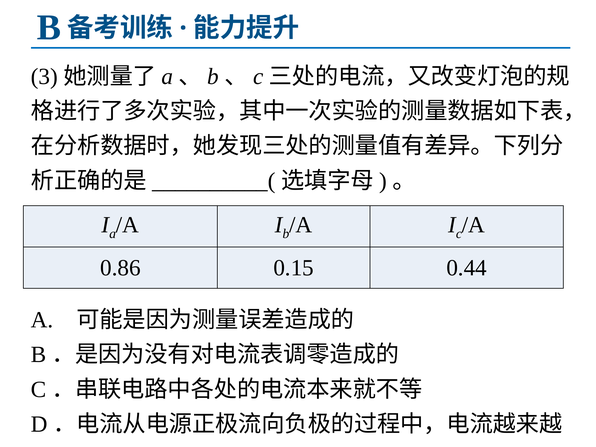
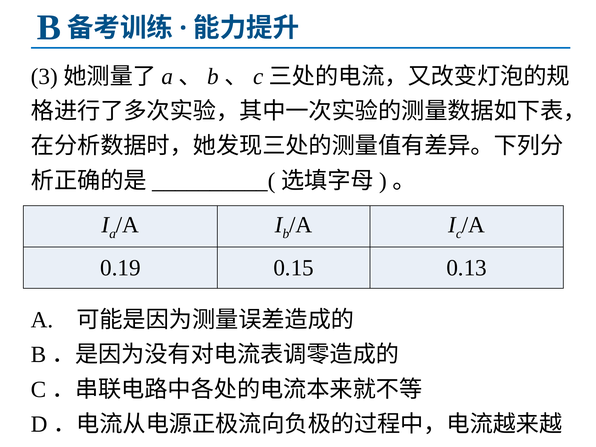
0.86: 0.86 -> 0.19
0.44: 0.44 -> 0.13
